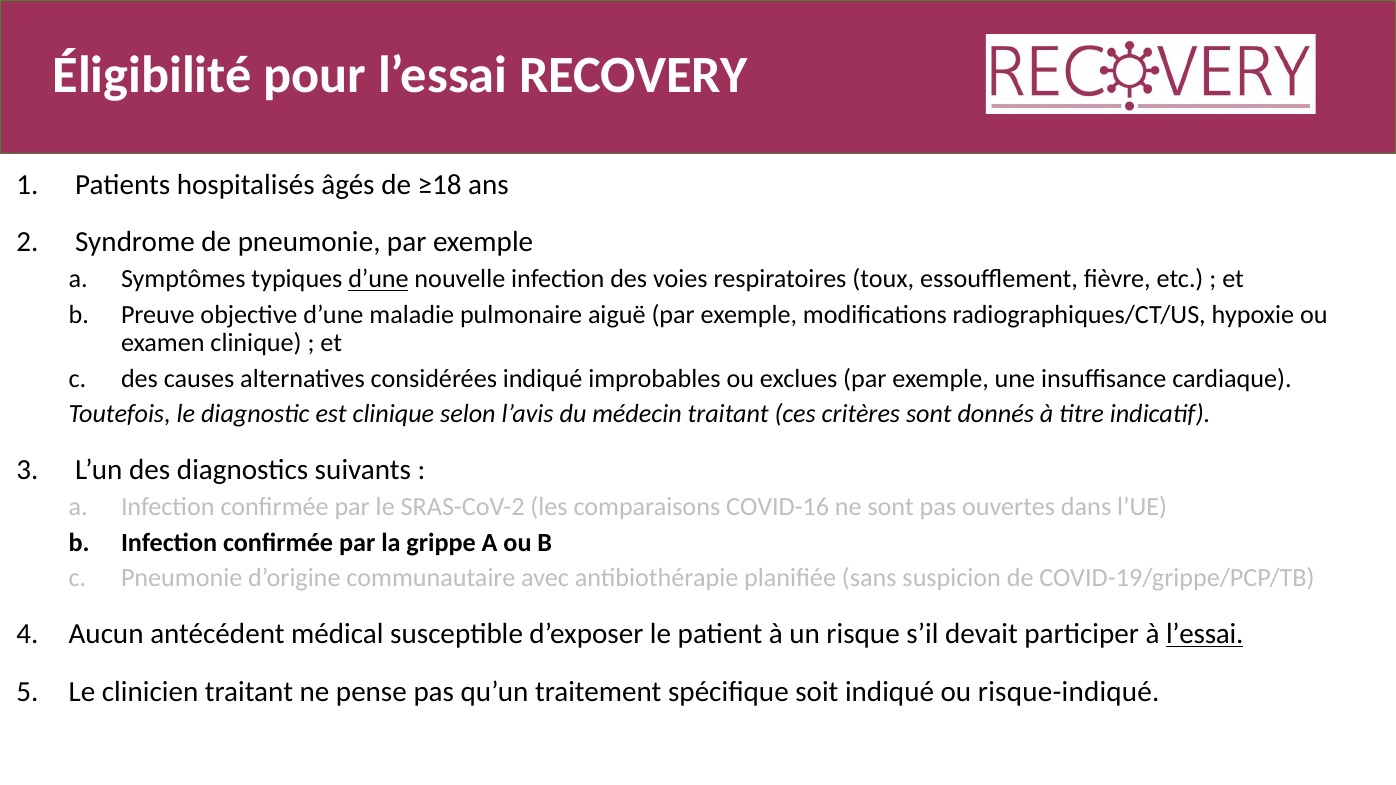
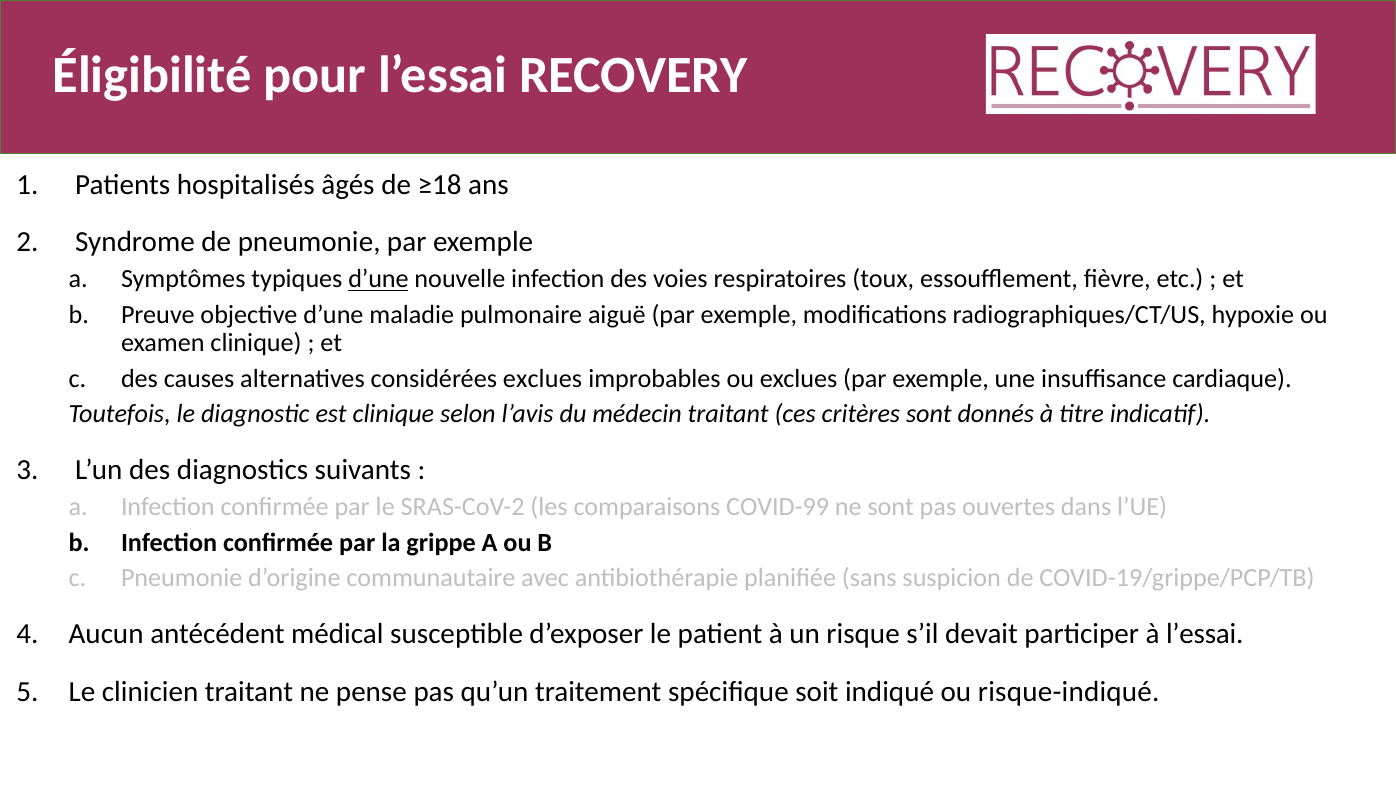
considérées indiqué: indiqué -> exclues
COVID-16: COVID-16 -> COVID-99
l’essai at (1205, 634) underline: present -> none
